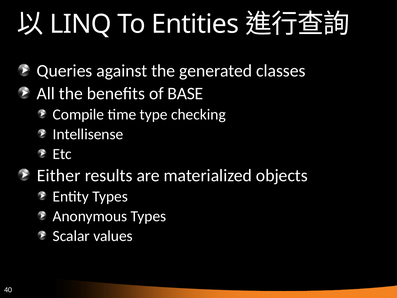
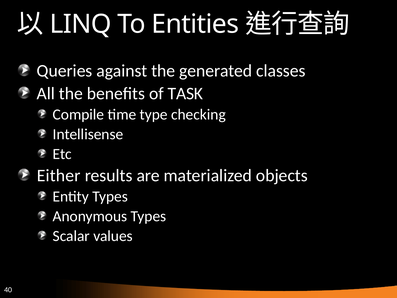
BASE: BASE -> TASK
